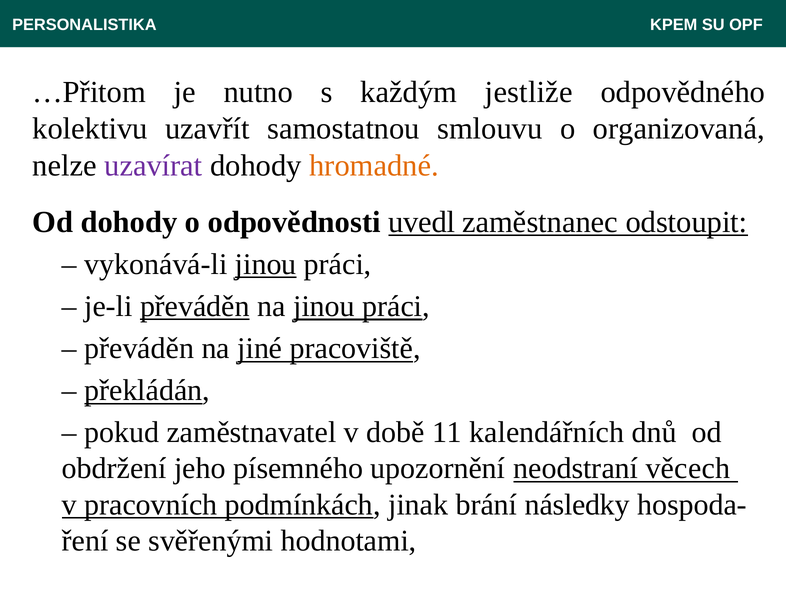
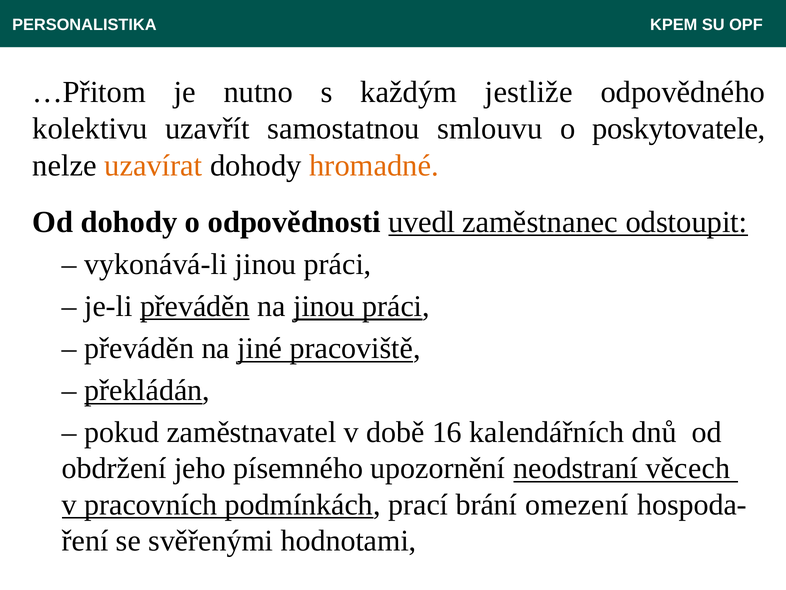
organizovaná: organizovaná -> poskytovatele
uzavírat colour: purple -> orange
jinou at (266, 264) underline: present -> none
11: 11 -> 16
jinak: jinak -> prací
následky: následky -> omezení
